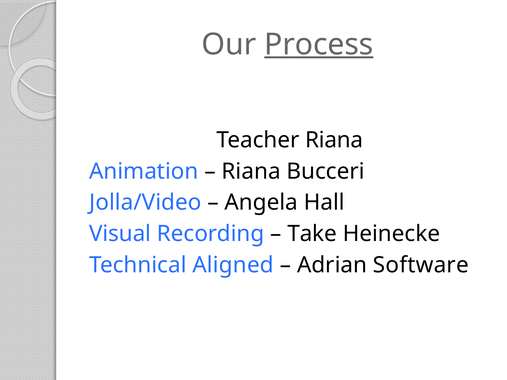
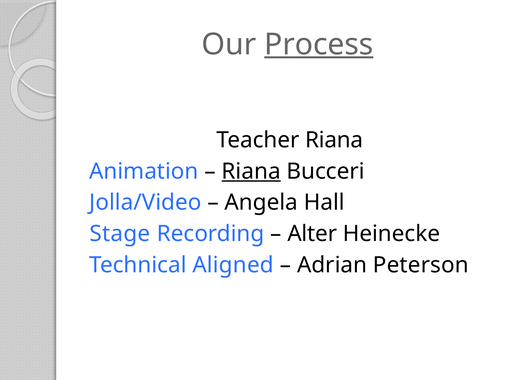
Riana at (251, 171) underline: none -> present
Visual: Visual -> Stage
Take: Take -> Alter
Software: Software -> Peterson
